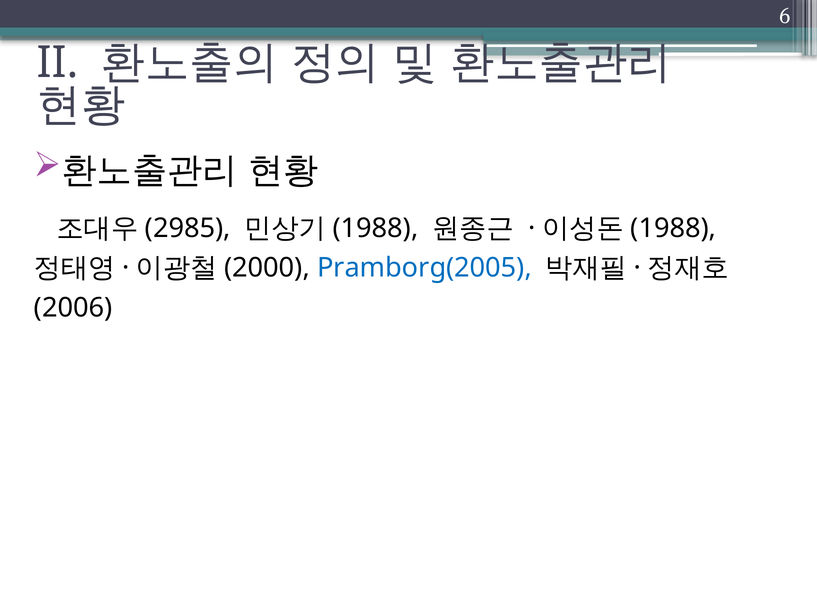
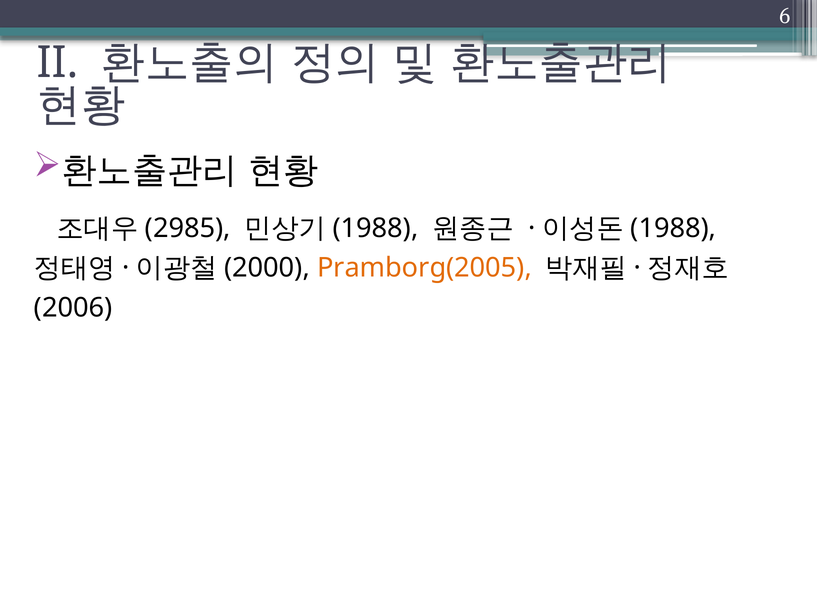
Pramborg(2005 colour: blue -> orange
